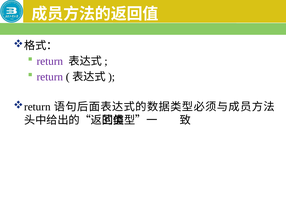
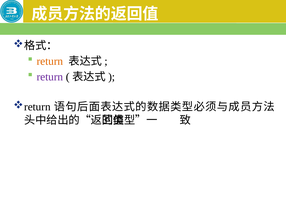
return at (50, 61) colour: purple -> orange
